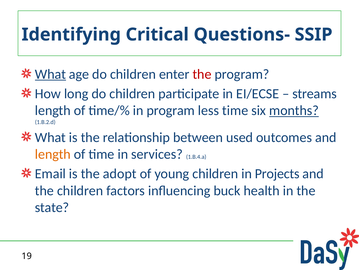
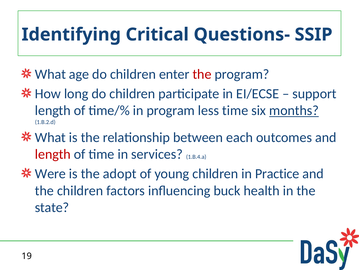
What at (50, 74) underline: present -> none
streams: streams -> support
used: used -> each
length at (53, 154) colour: orange -> red
Email: Email -> Were
Projects: Projects -> Practice
